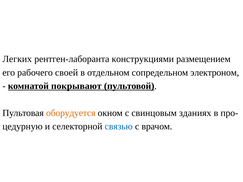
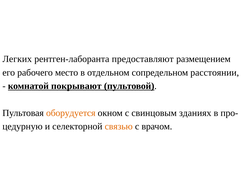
конструкциями: конструкциями -> предоставляют
своей: своей -> место
электроном: электроном -> расстоянии
связью colour: blue -> orange
